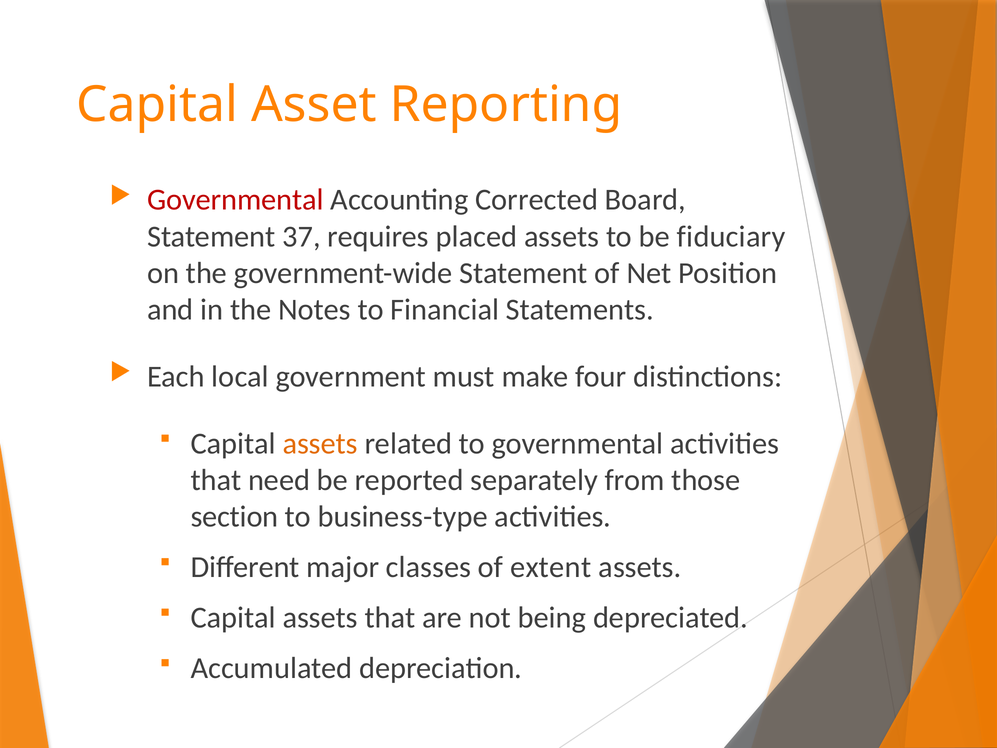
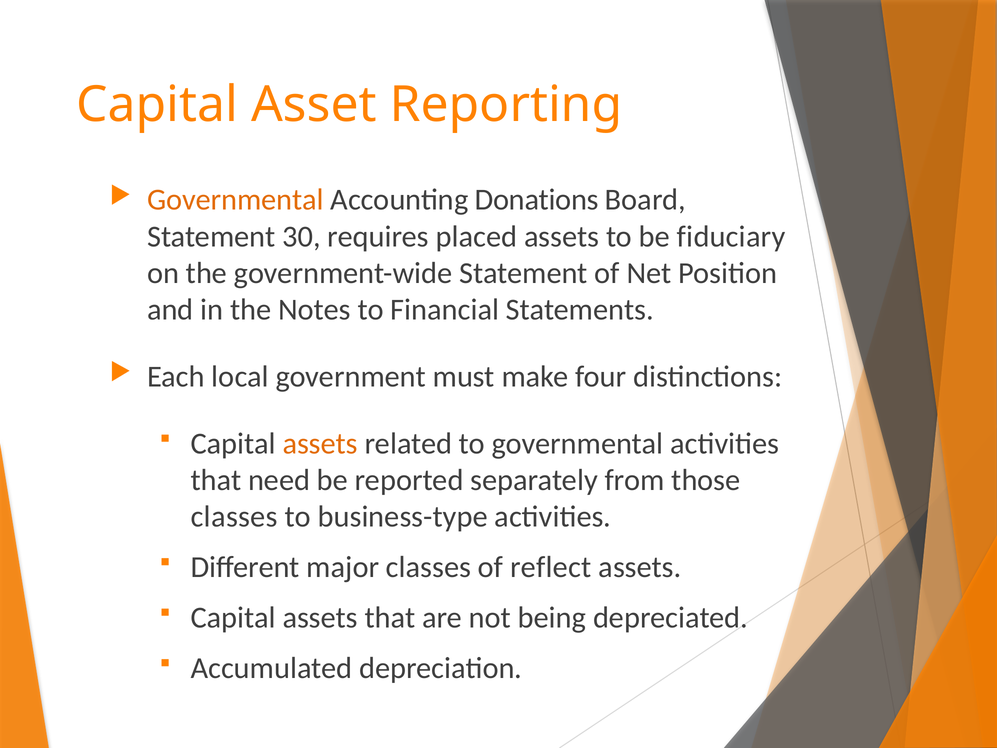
Governmental at (235, 200) colour: red -> orange
Corrected: Corrected -> Donations
37: 37 -> 30
section at (235, 517): section -> classes
extent: extent -> reflect
